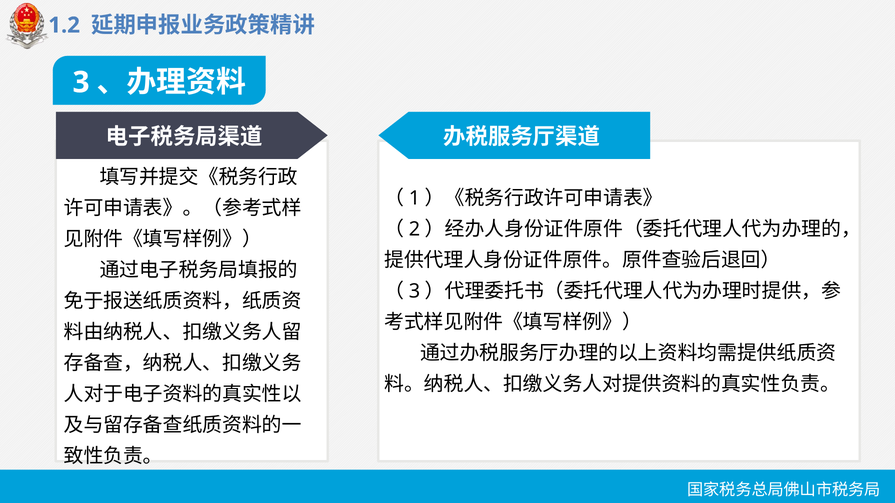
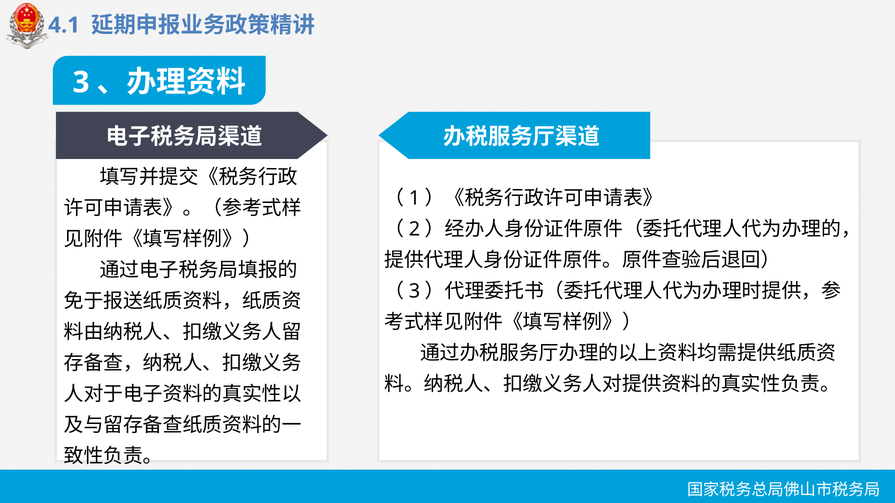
1.2: 1.2 -> 4.1
